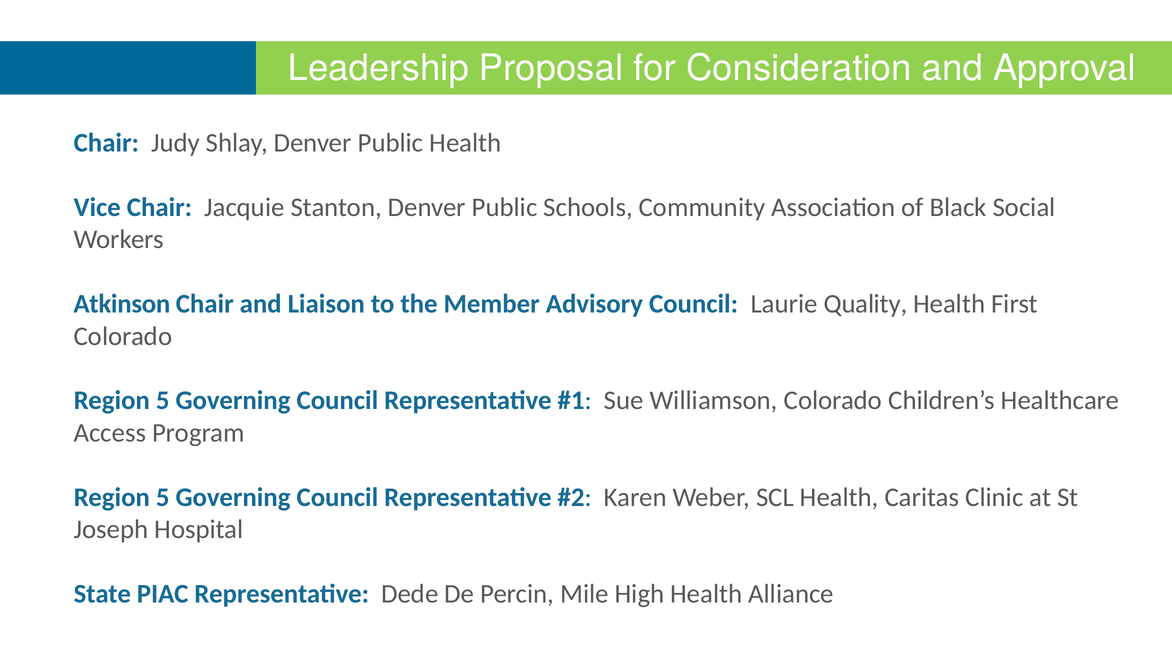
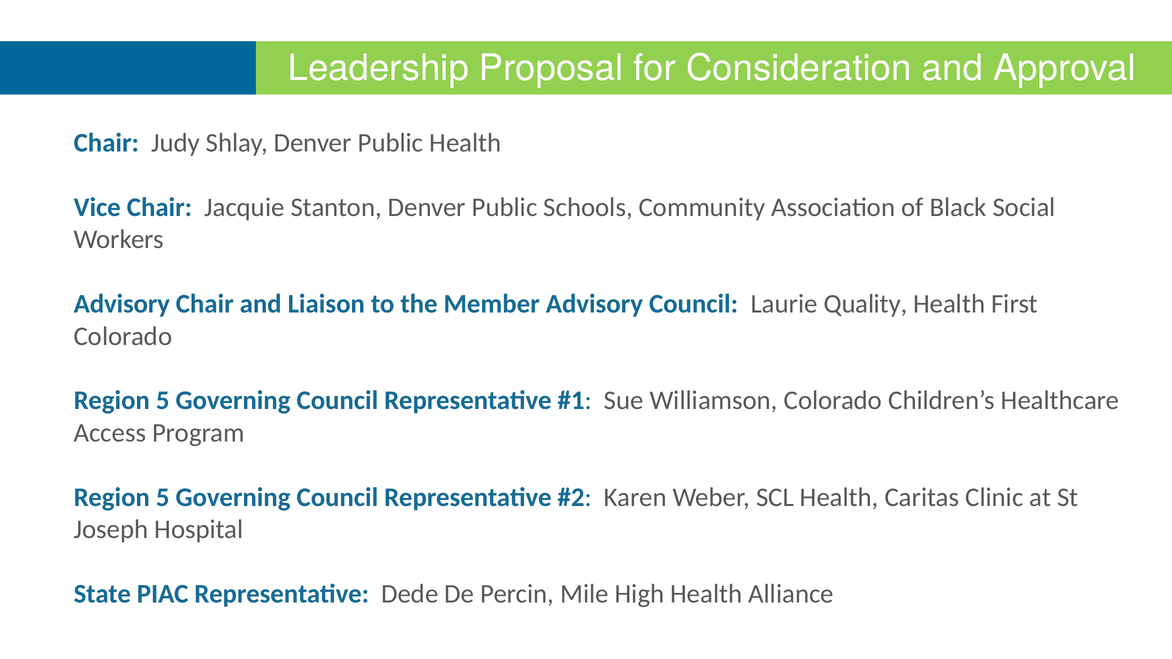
Atkinson at (122, 304): Atkinson -> Advisory
